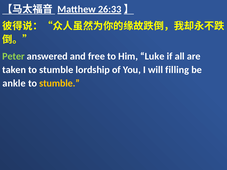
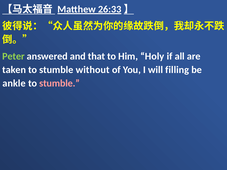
free: free -> that
Luke: Luke -> Holy
lordship: lordship -> without
stumble at (60, 83) colour: yellow -> pink
